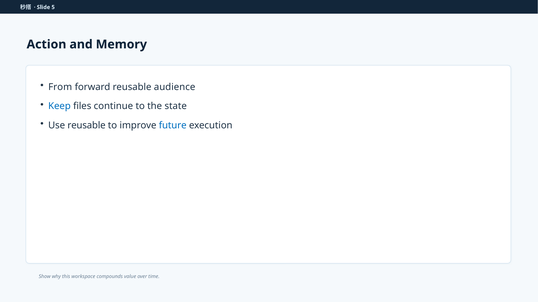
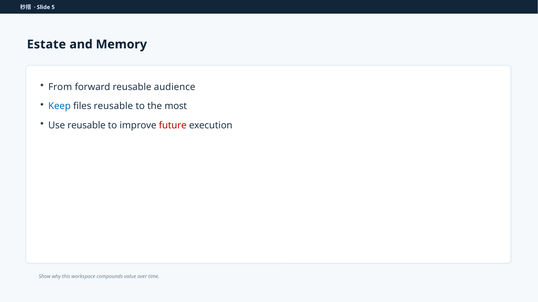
Action: Action -> Estate
files continue: continue -> reusable
state: state -> most
future colour: blue -> red
